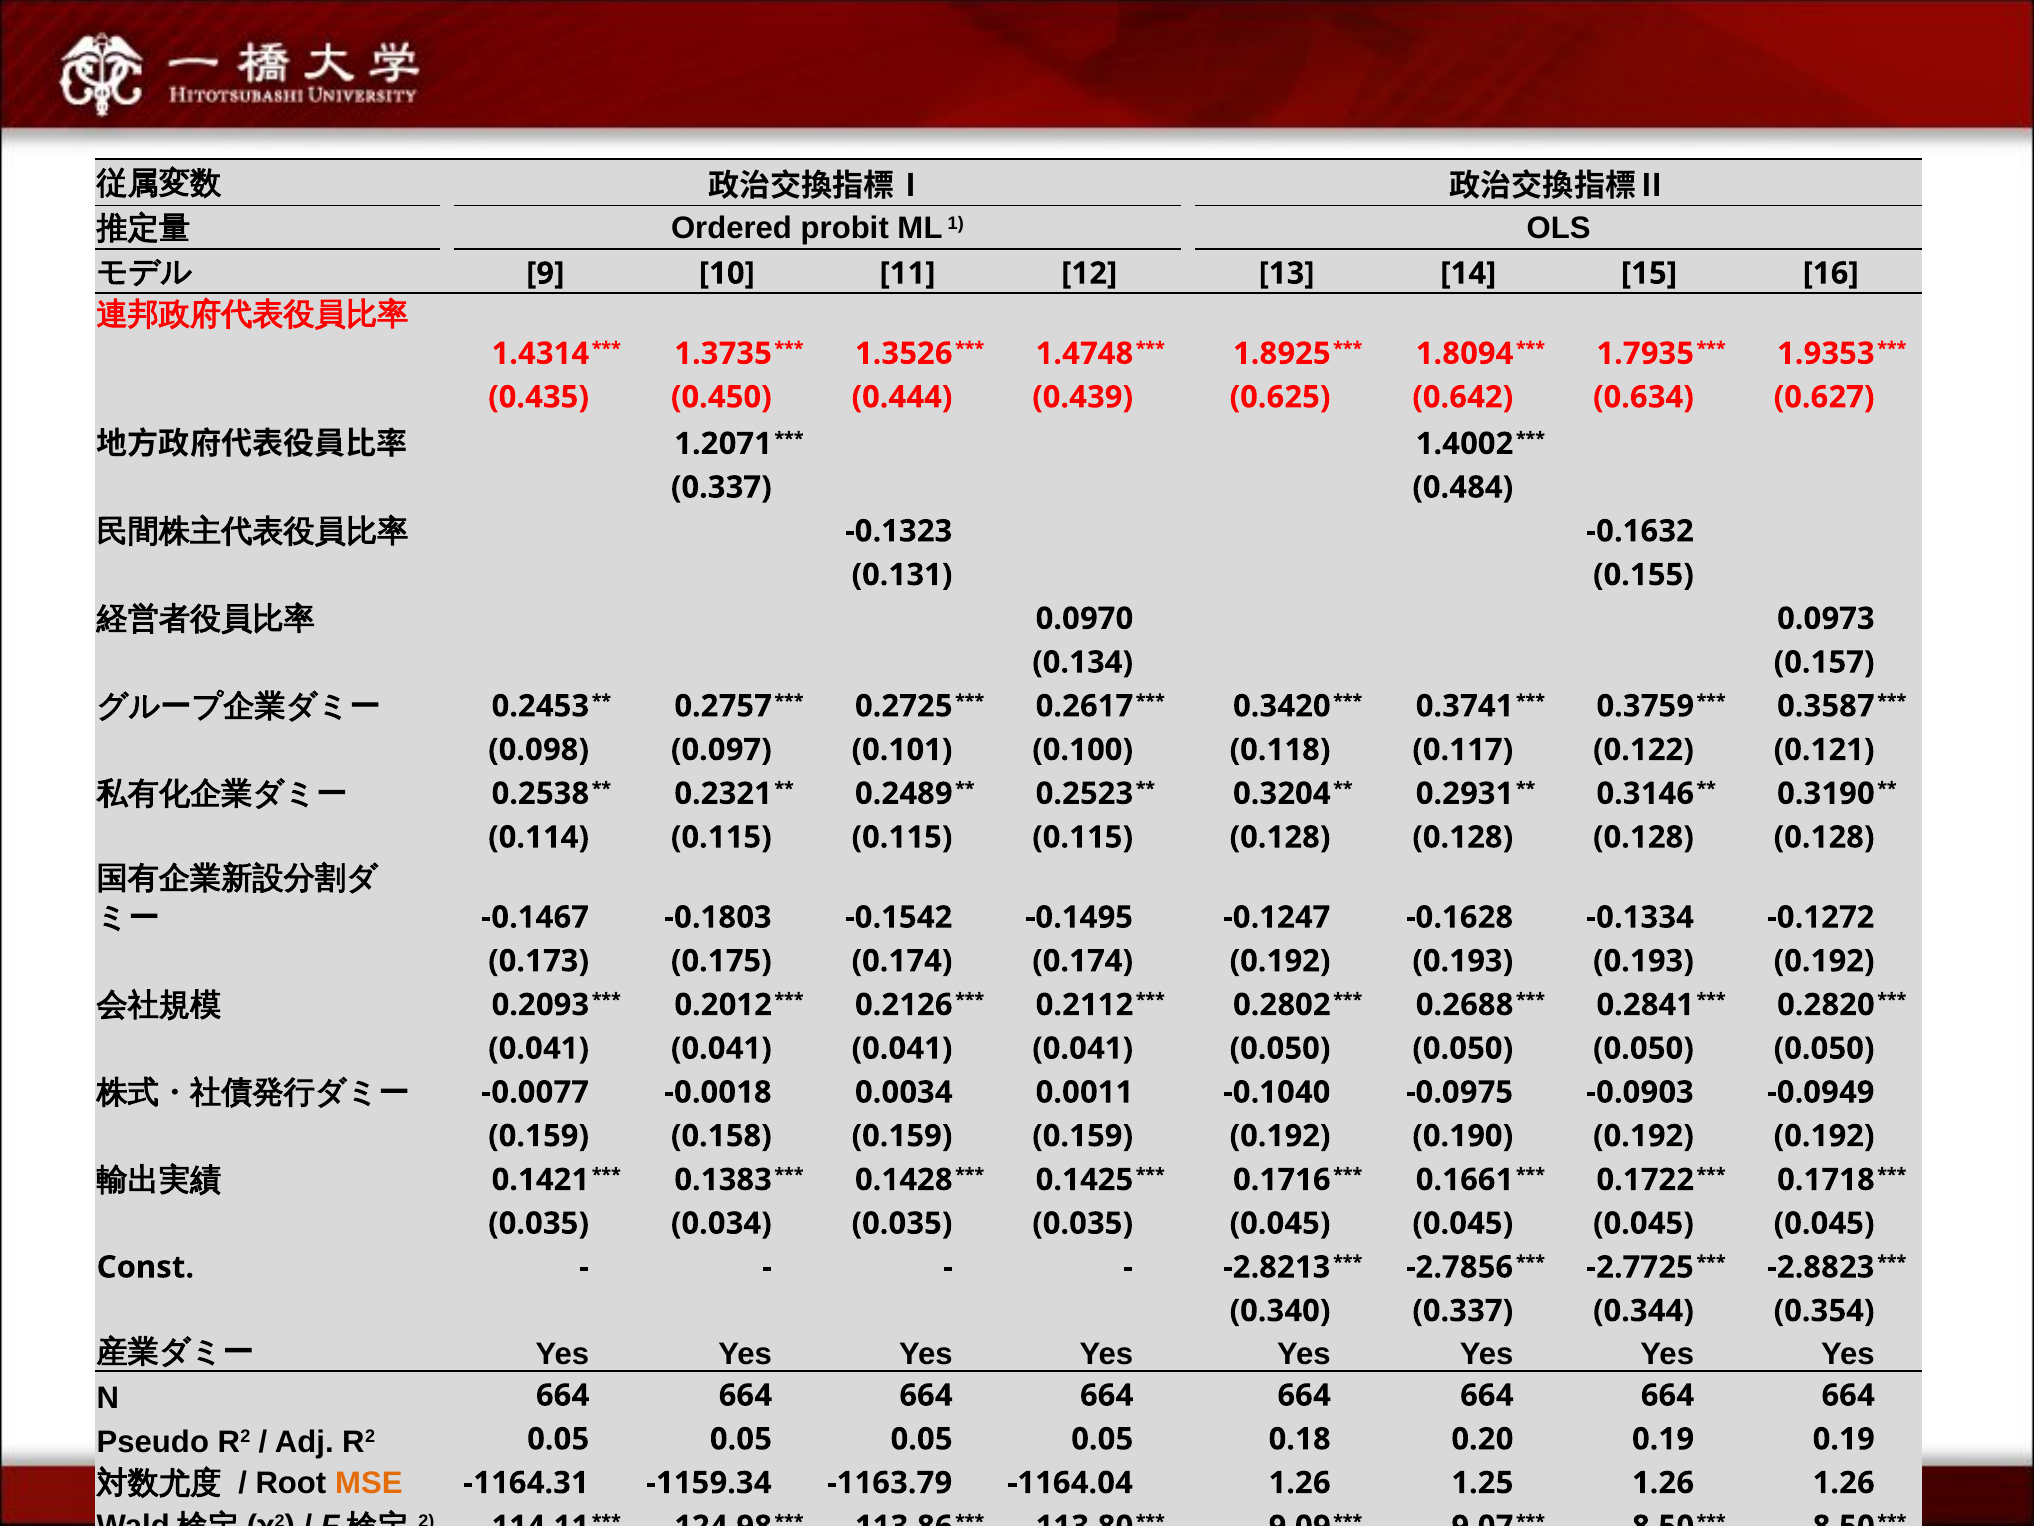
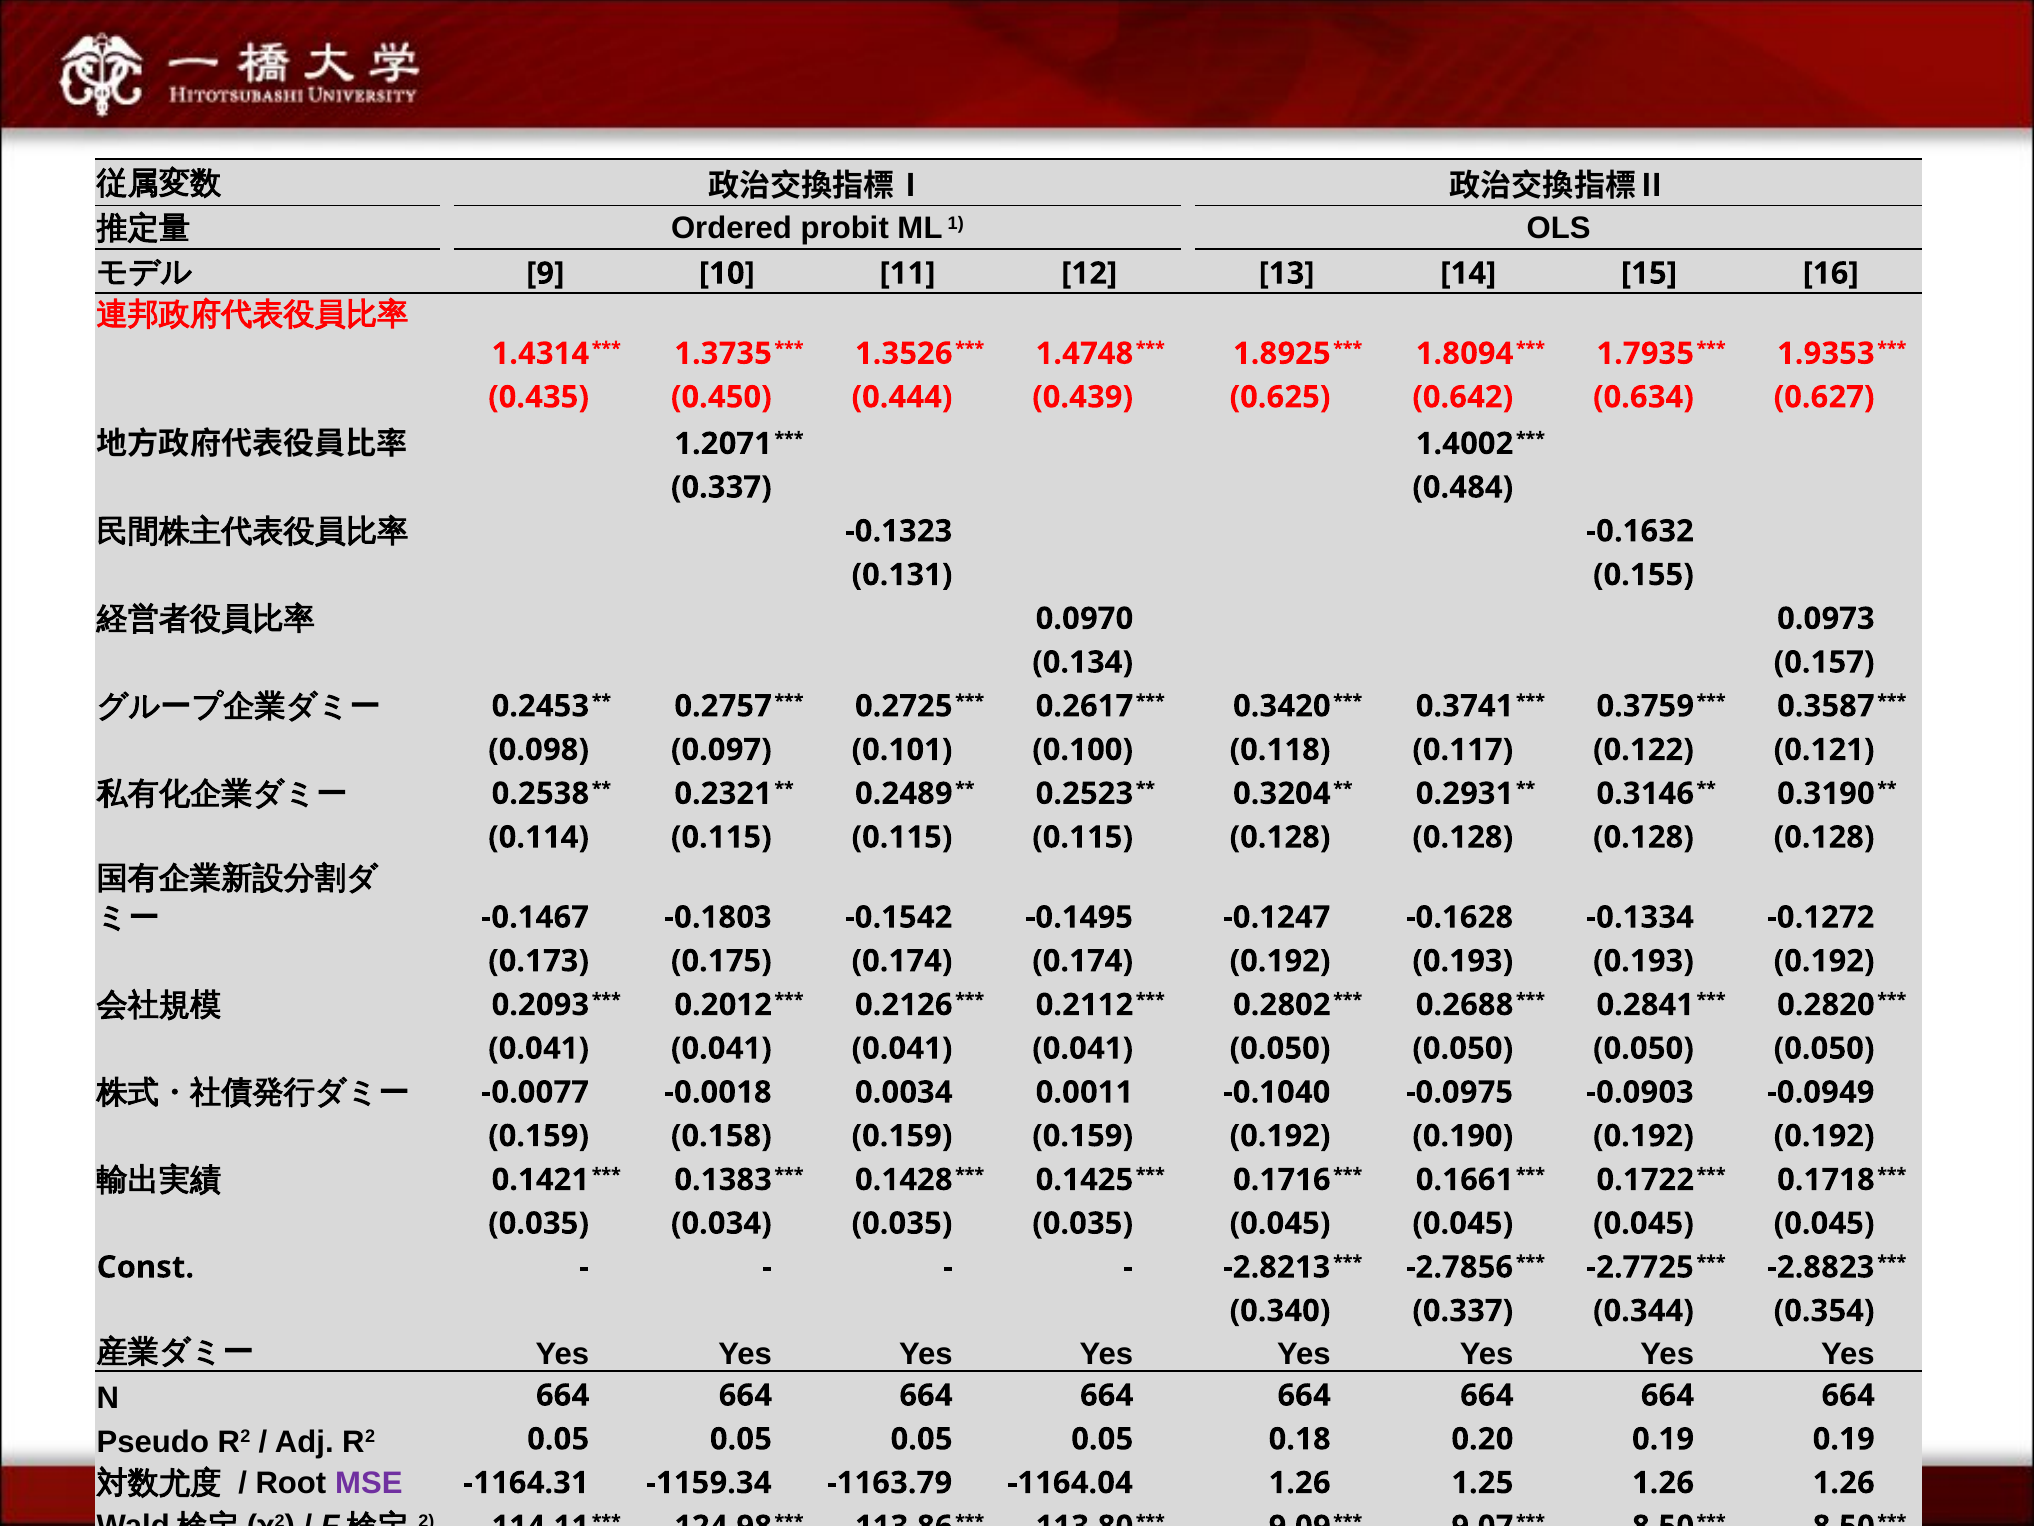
MSE colour: orange -> purple
